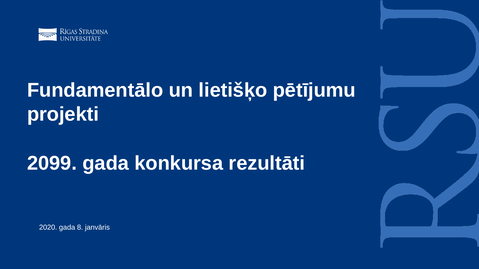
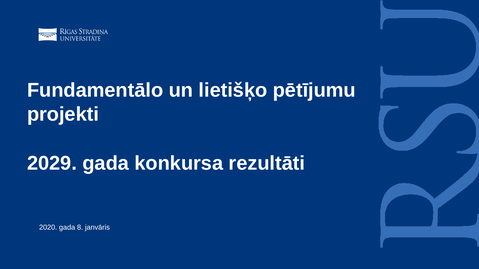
2099: 2099 -> 2029
